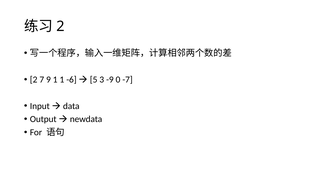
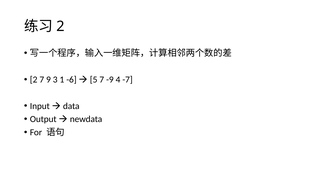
9 1: 1 -> 3
5 3: 3 -> 7
0: 0 -> 4
